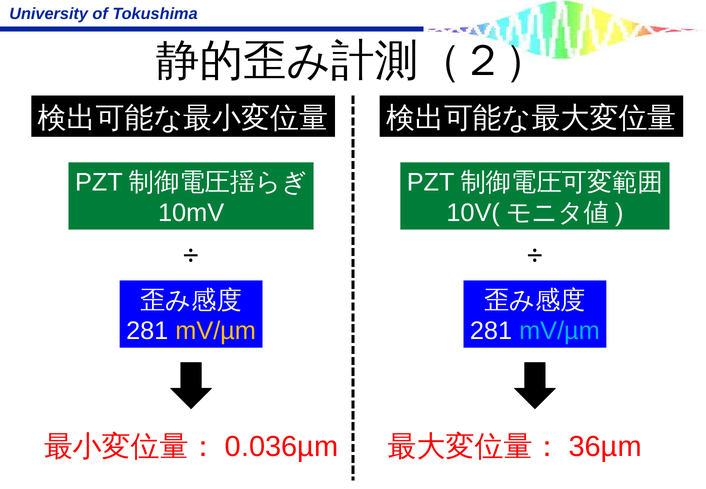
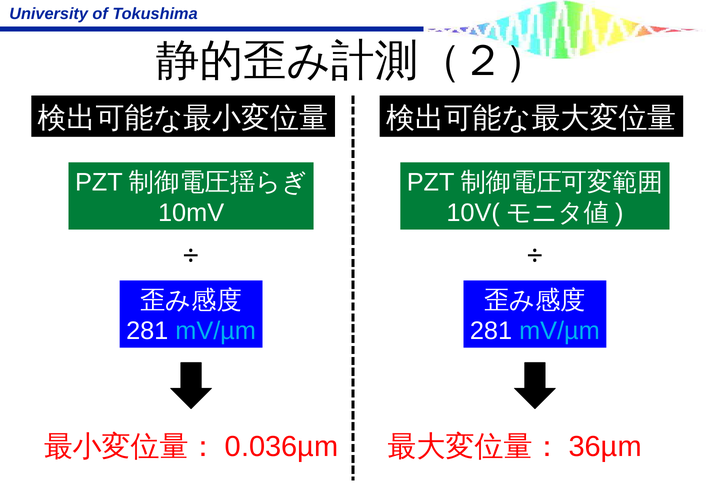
mV/µm at (216, 331) colour: yellow -> light blue
